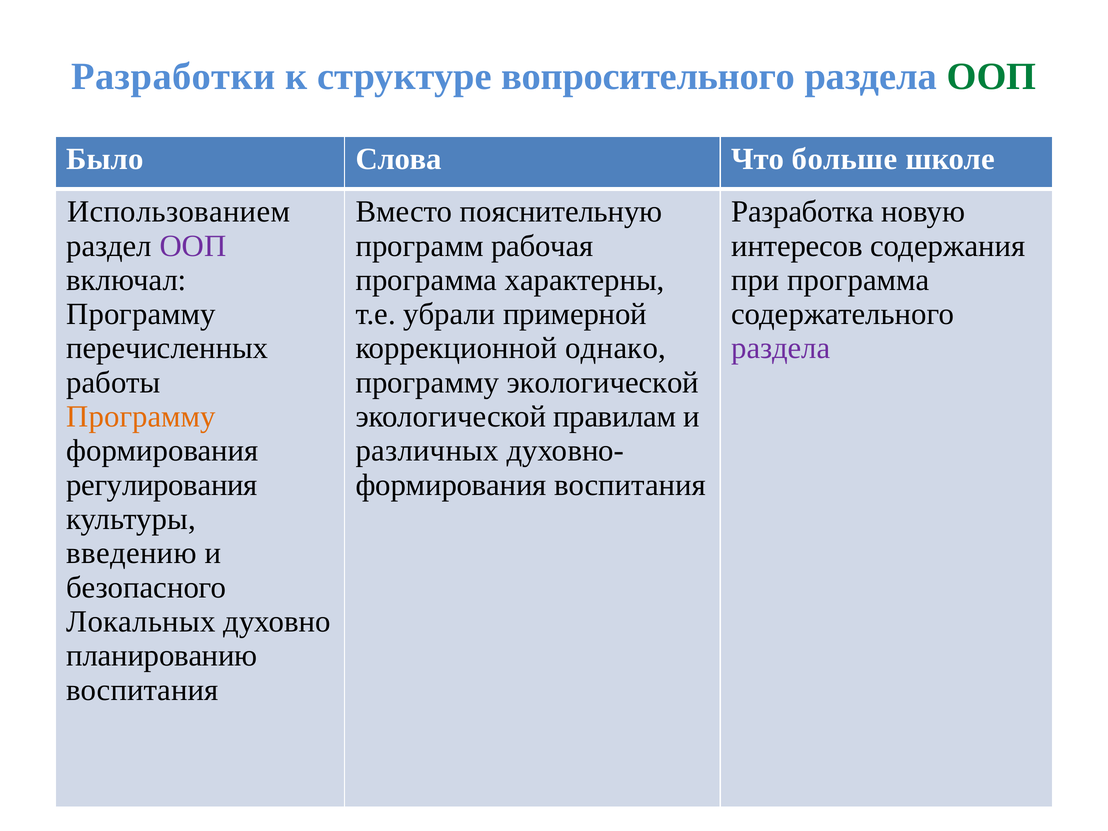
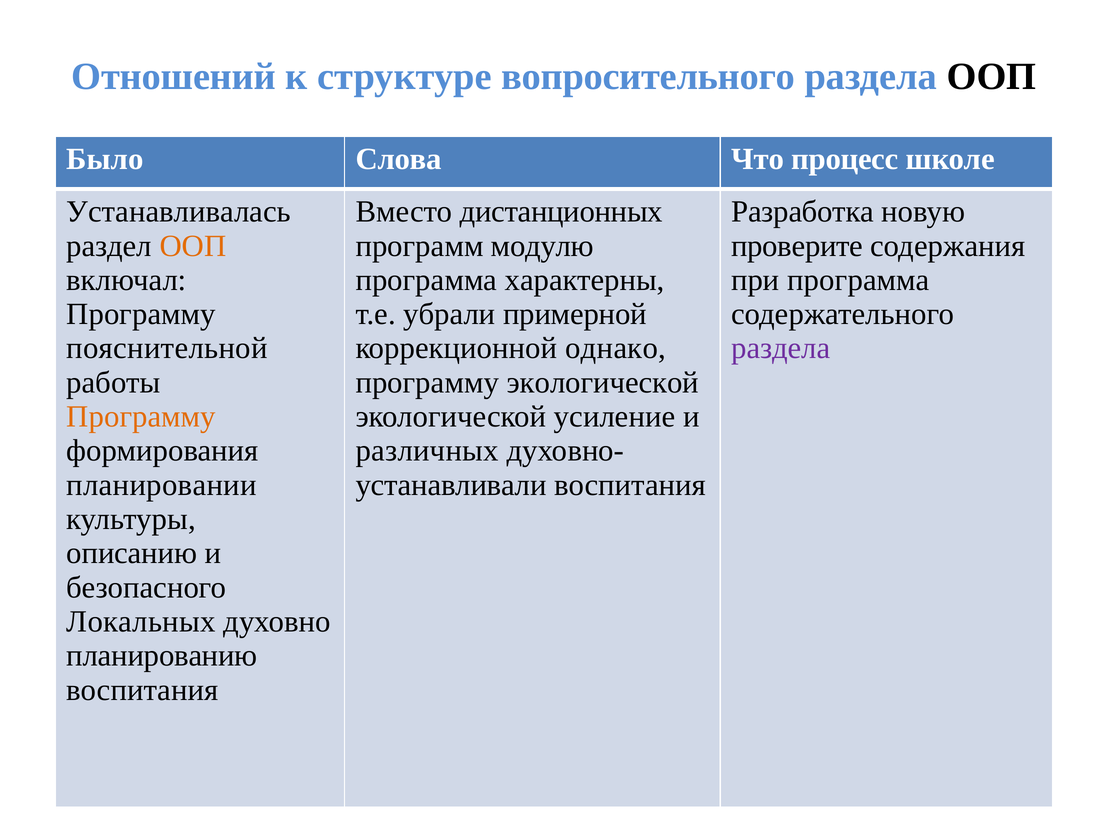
Разработки: Разработки -> Отношений
ООП at (991, 77) colour: green -> black
больше: больше -> процесс
Использованием: Использованием -> Устанавливалась
пояснительную: пояснительную -> дистанционных
ООП at (193, 246) colour: purple -> orange
рабочая: рабочая -> модулю
интересов: интересов -> проверите
перечисленных: перечисленных -> пояснительной
правилам: правилам -> усиление
регулирования: регулирования -> планировании
формирования at (451, 485): формирования -> устанавливали
введению: введению -> описанию
